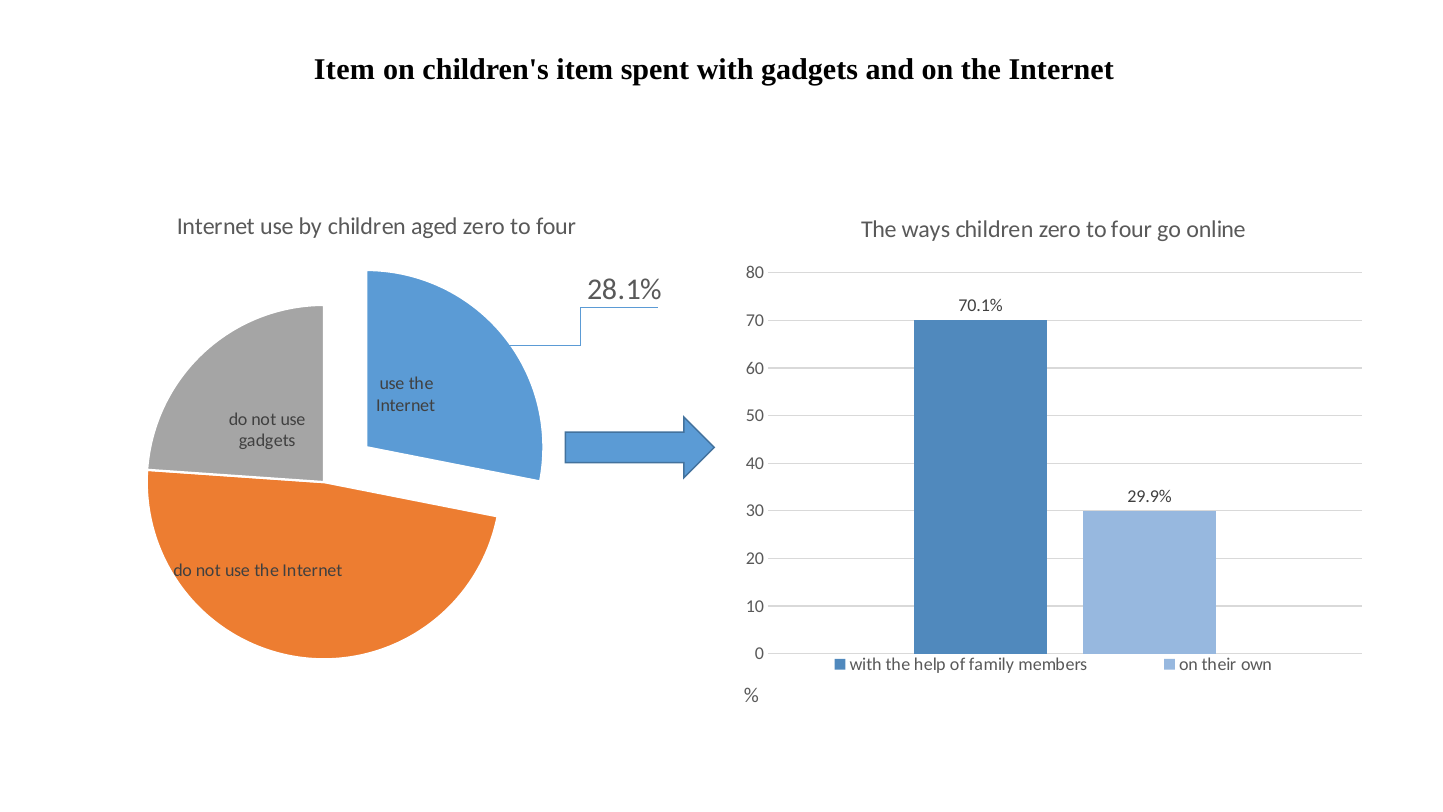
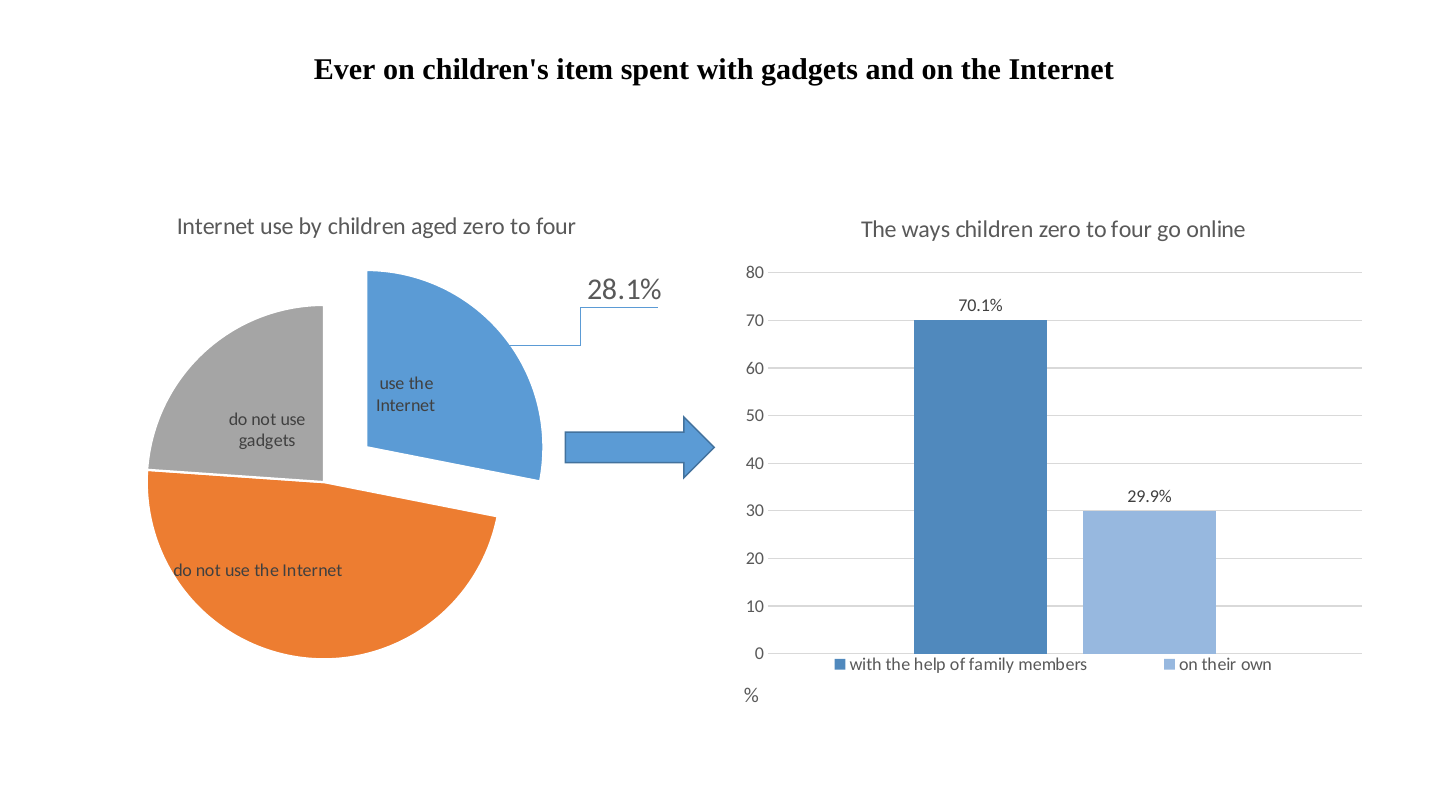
Item at (344, 70): Item -> Ever
